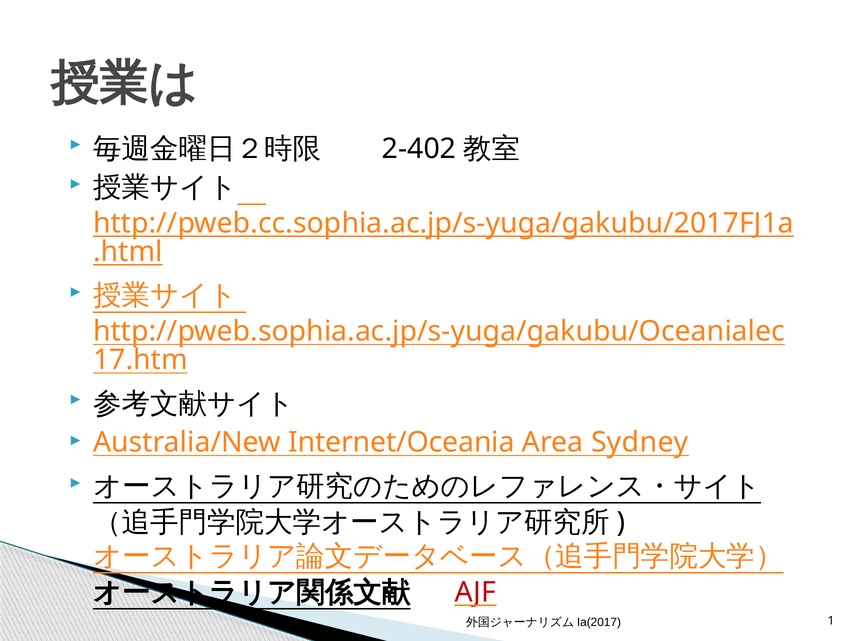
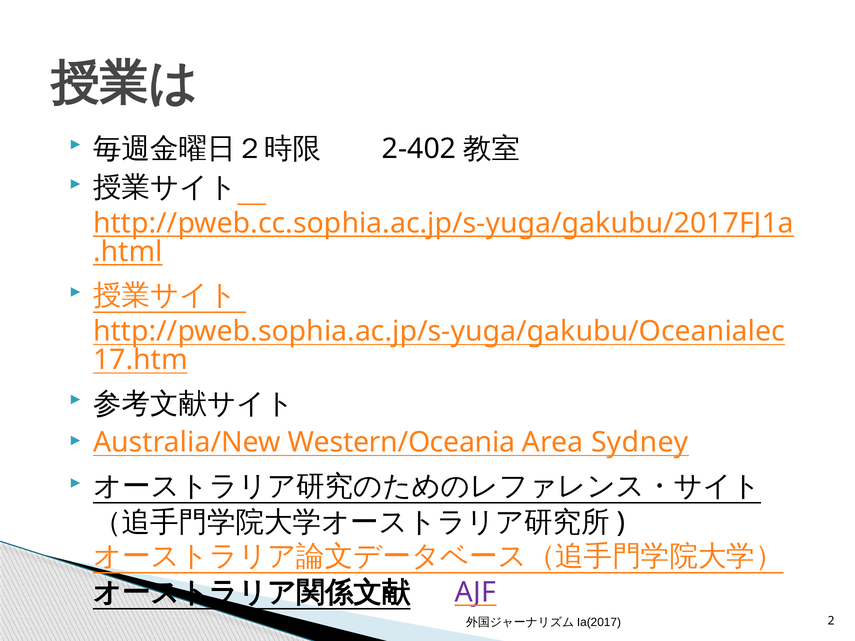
Internet/Oceania: Internet/Oceania -> Western/Oceania
AJF colour: red -> purple
1: 1 -> 2
